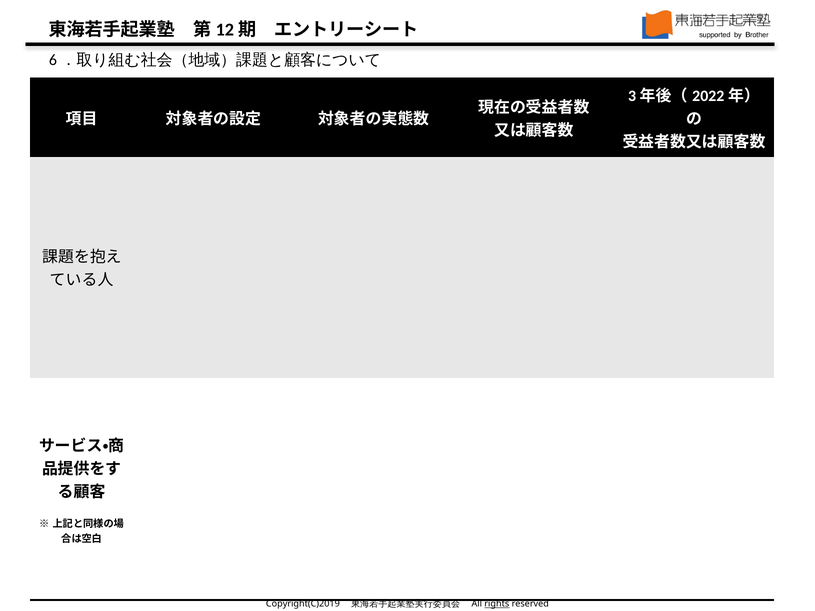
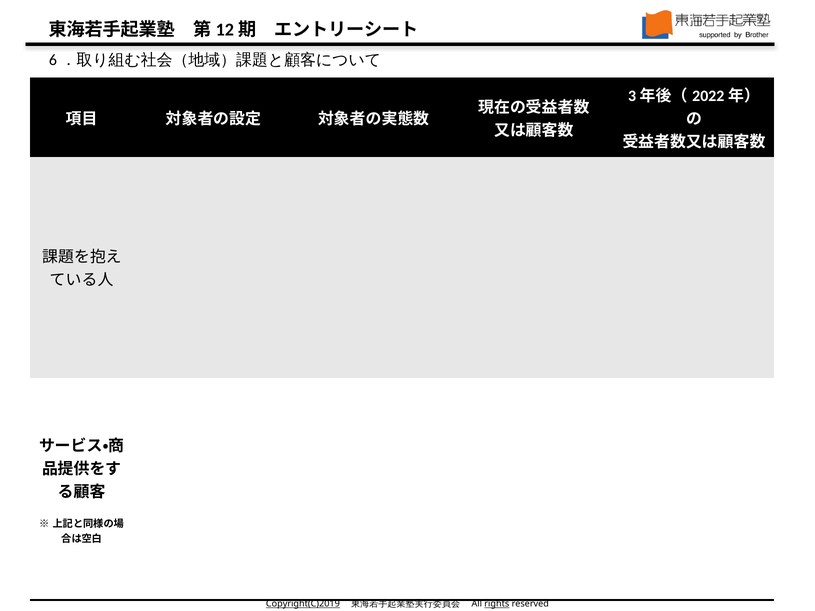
Copyright(C)2019 underline: none -> present
